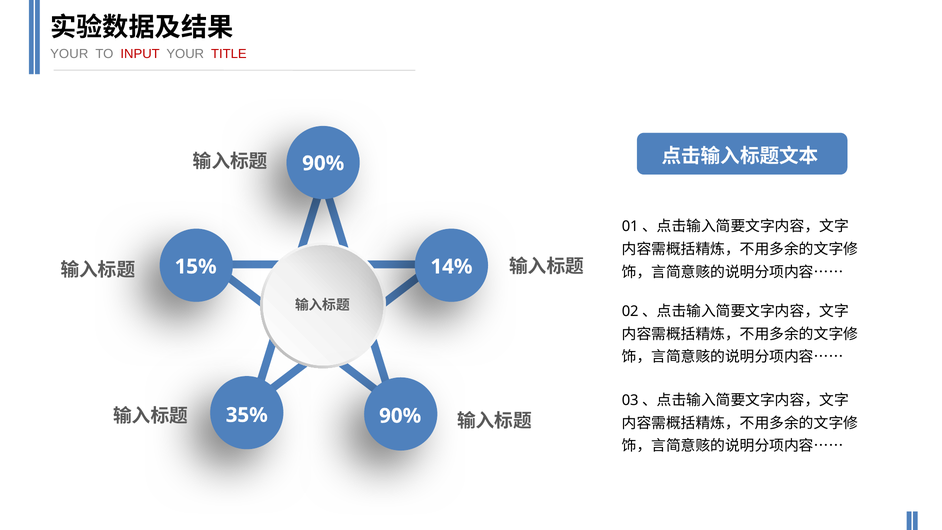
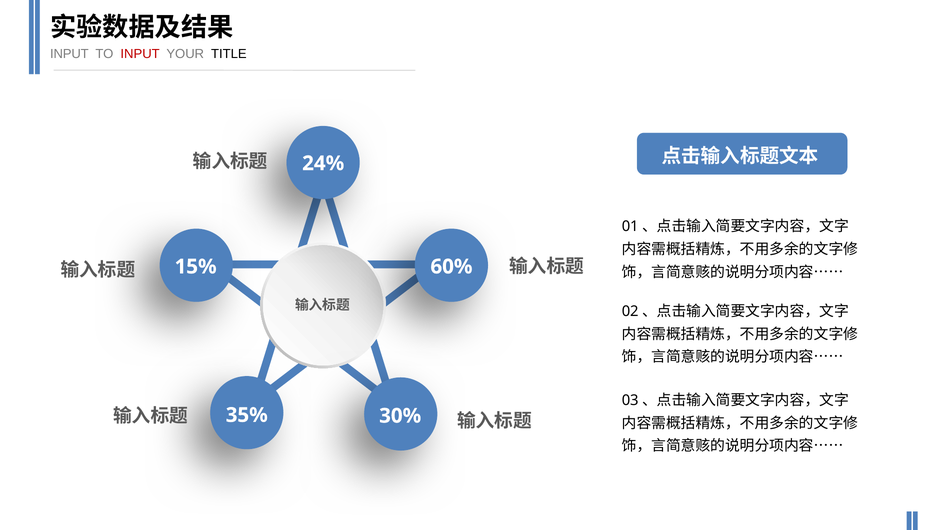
YOUR at (69, 54): YOUR -> INPUT
TITLE colour: red -> black
90% at (323, 163): 90% -> 24%
14%: 14% -> 60%
35% 90%: 90% -> 30%
